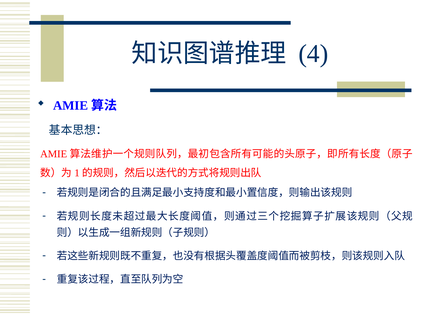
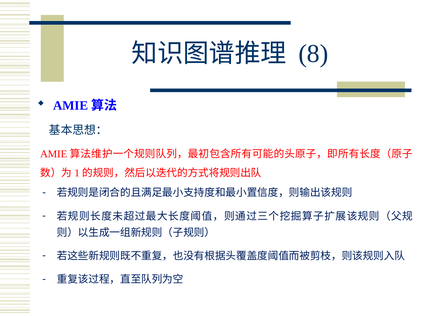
4: 4 -> 8
